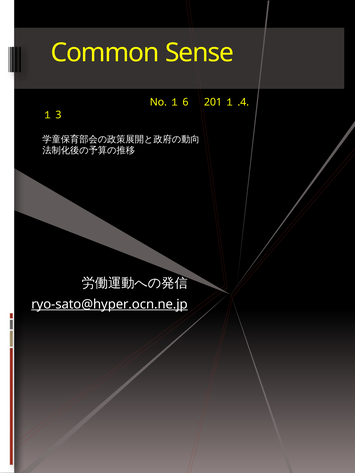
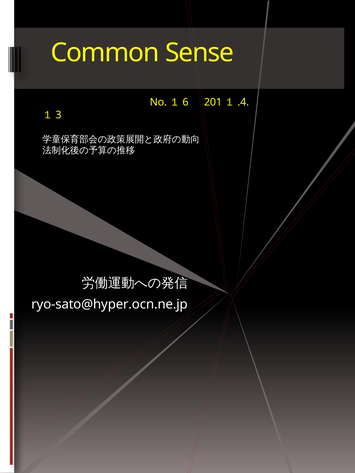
ryo-sato@hyper.ocn.ne.jp underline: present -> none
